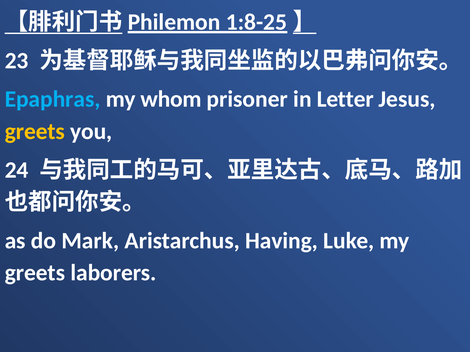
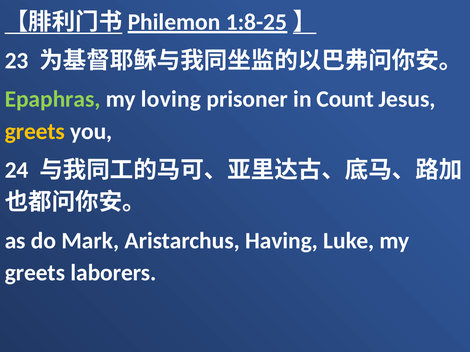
Epaphras colour: light blue -> light green
whom: whom -> loving
Letter: Letter -> Count
